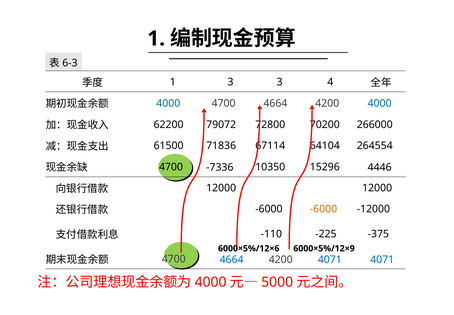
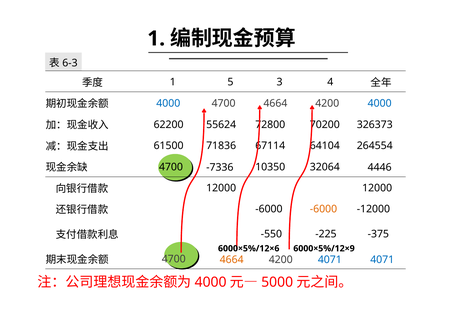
1 3: 3 -> 5
79072: 79072 -> 55624
266000: 266000 -> 326373
15296: 15296 -> 32064
-110: -110 -> -550
4664 at (232, 259) colour: blue -> orange
